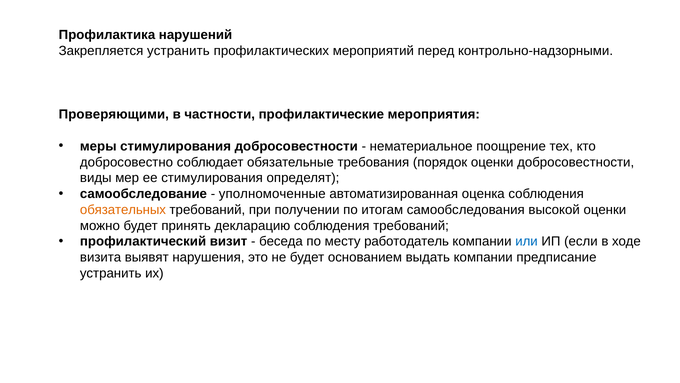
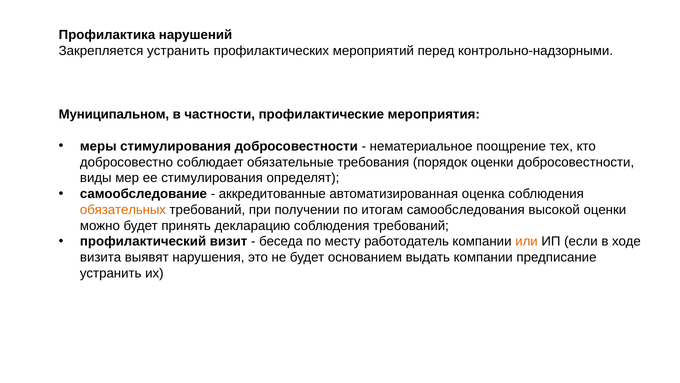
Проверяющими: Проверяющими -> Муниципальном
уполномоченные: уполномоченные -> аккредитованные
или colour: blue -> orange
